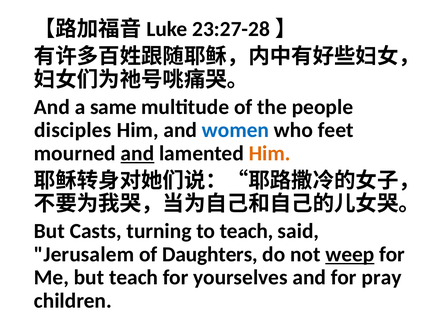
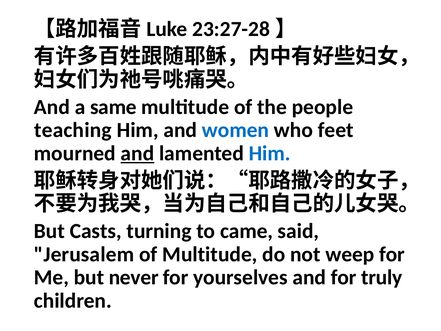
disciples: disciples -> teaching
Him at (270, 153) colour: orange -> blue
to teach: teach -> came
of Daughters: Daughters -> Multitude
weep underline: present -> none
but teach: teach -> never
pray: pray -> truly
